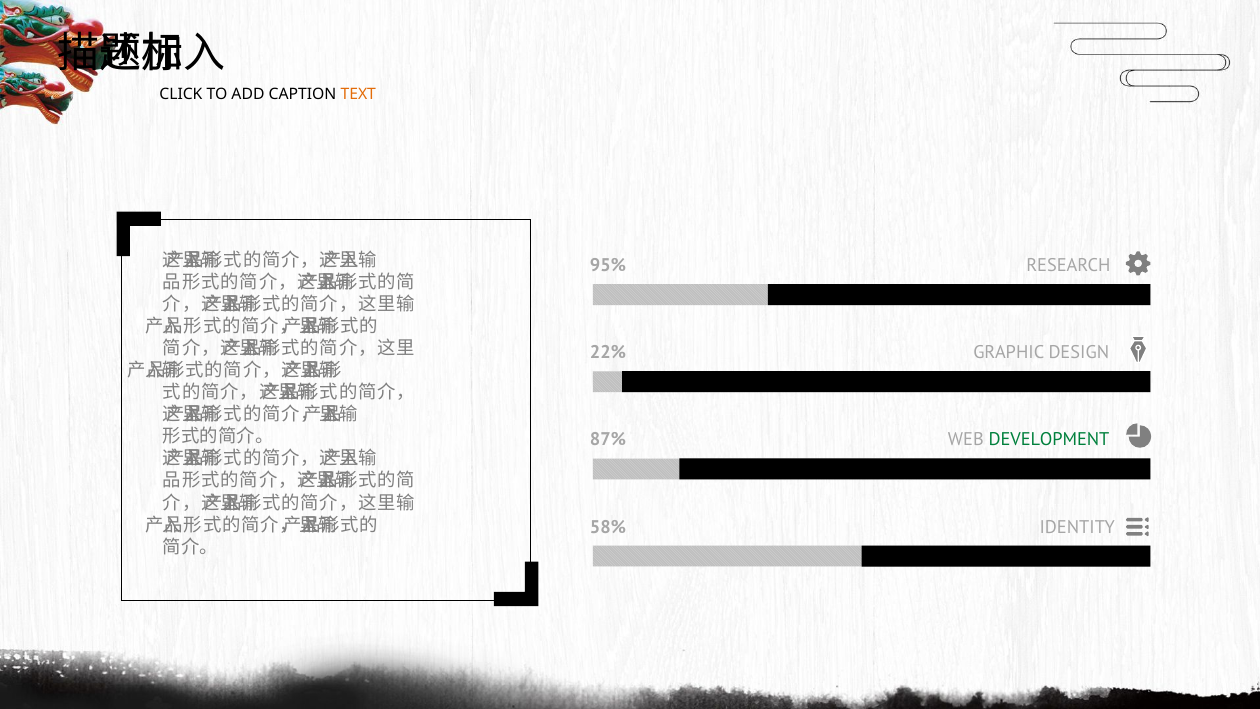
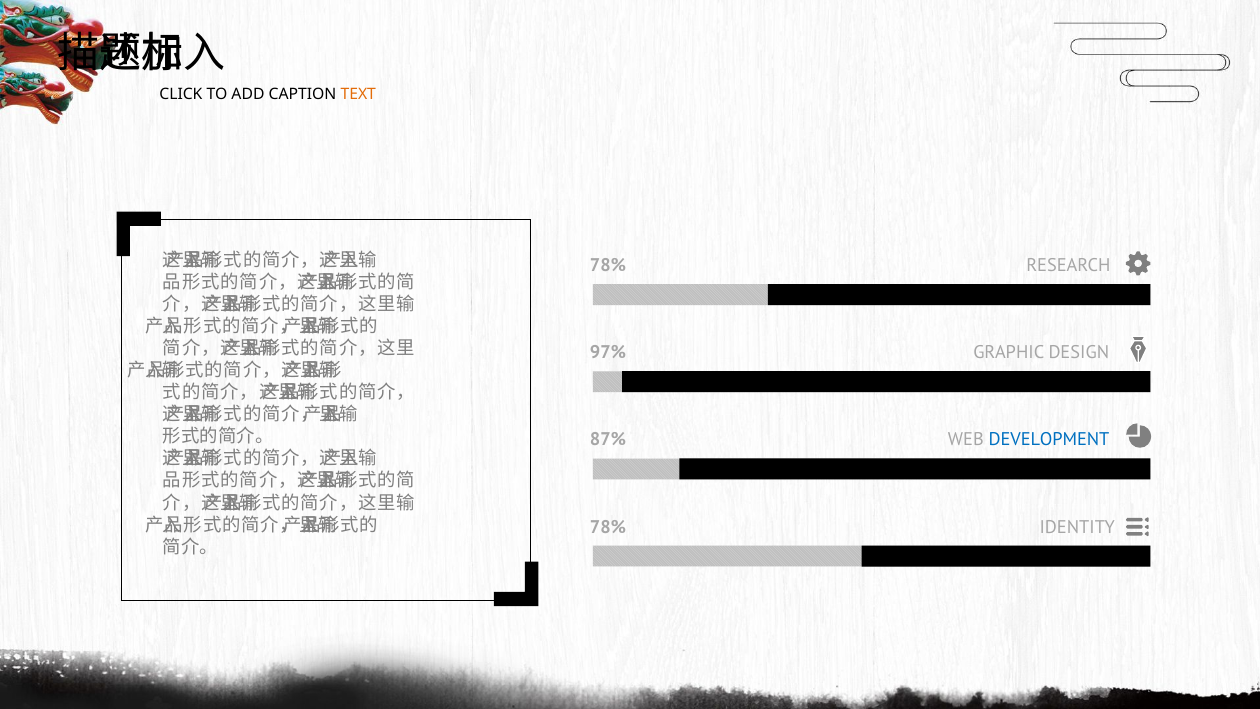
95% at (608, 266): 95% -> 78%
22%: 22% -> 97%
DEVELOPMENT colour: green -> blue
58% at (608, 527): 58% -> 78%
